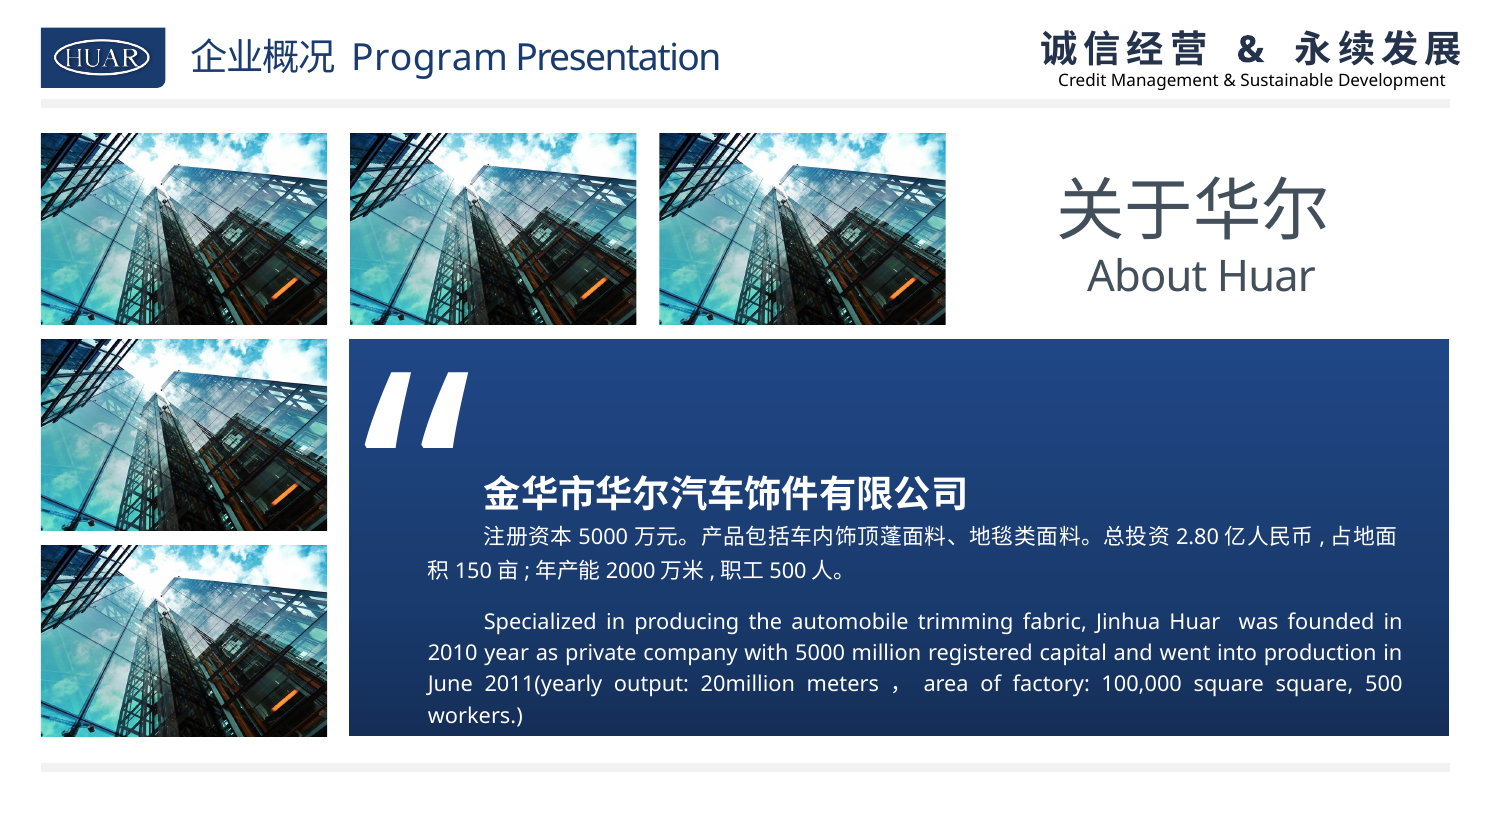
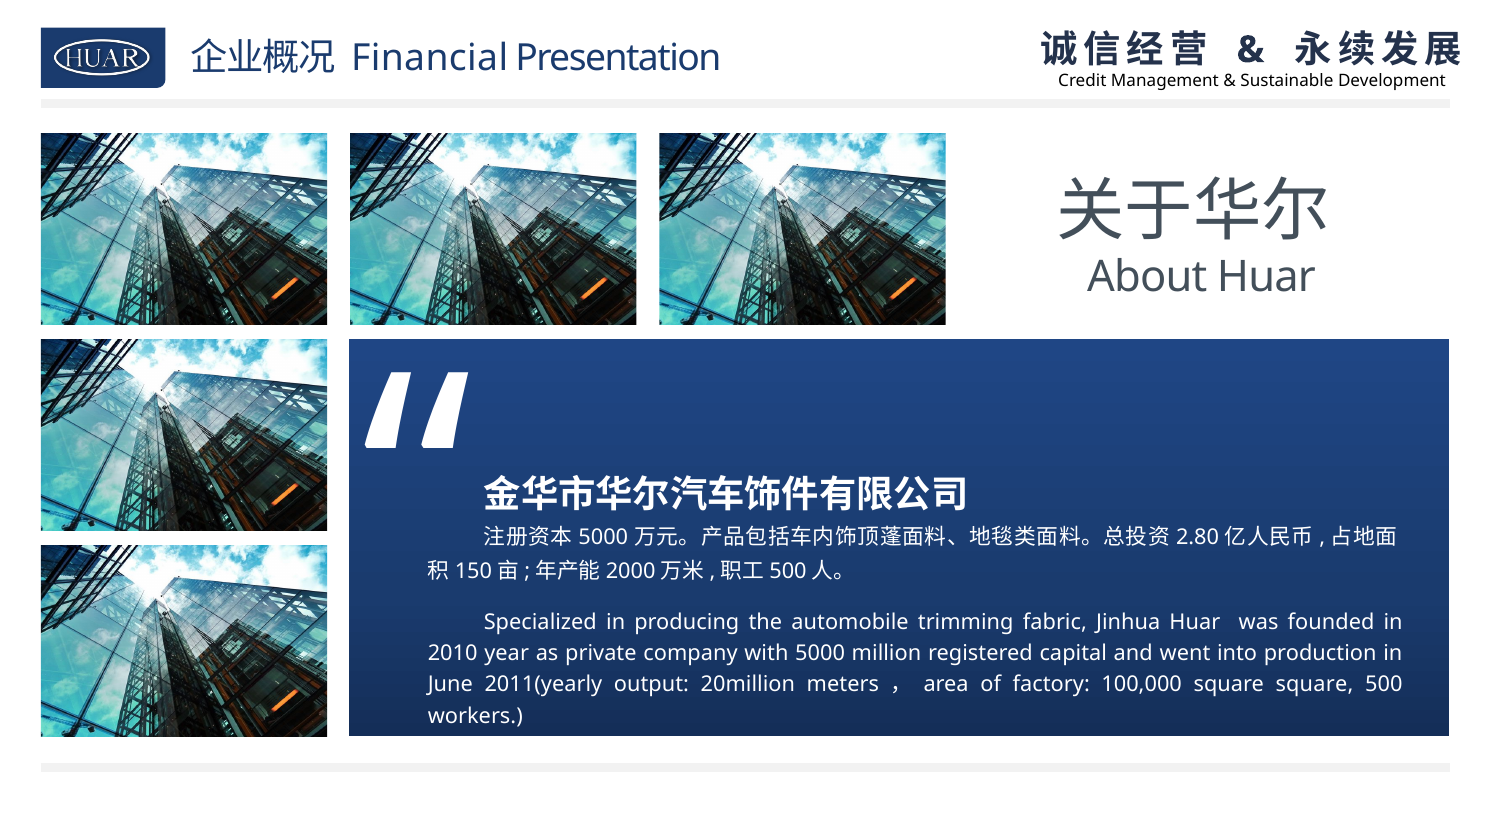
Program: Program -> Financial
